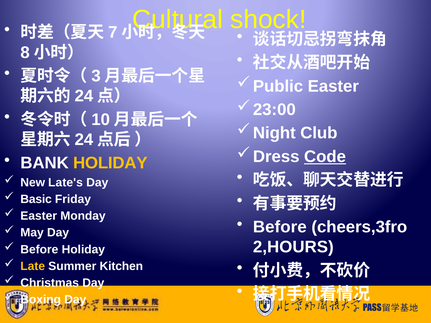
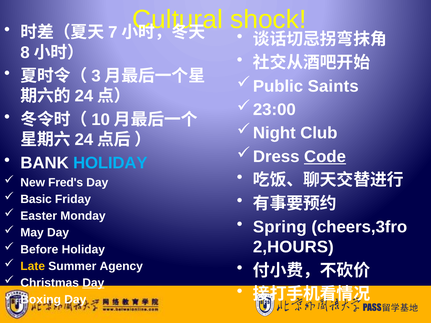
Easter at (333, 86): Easter -> Saints
HOLIDAY at (110, 163) colour: yellow -> light blue
Late's: Late's -> Fred's
Before at (280, 227): Before -> Spring
Kitchen: Kitchen -> Agency
Day at (93, 283) underline: none -> present
